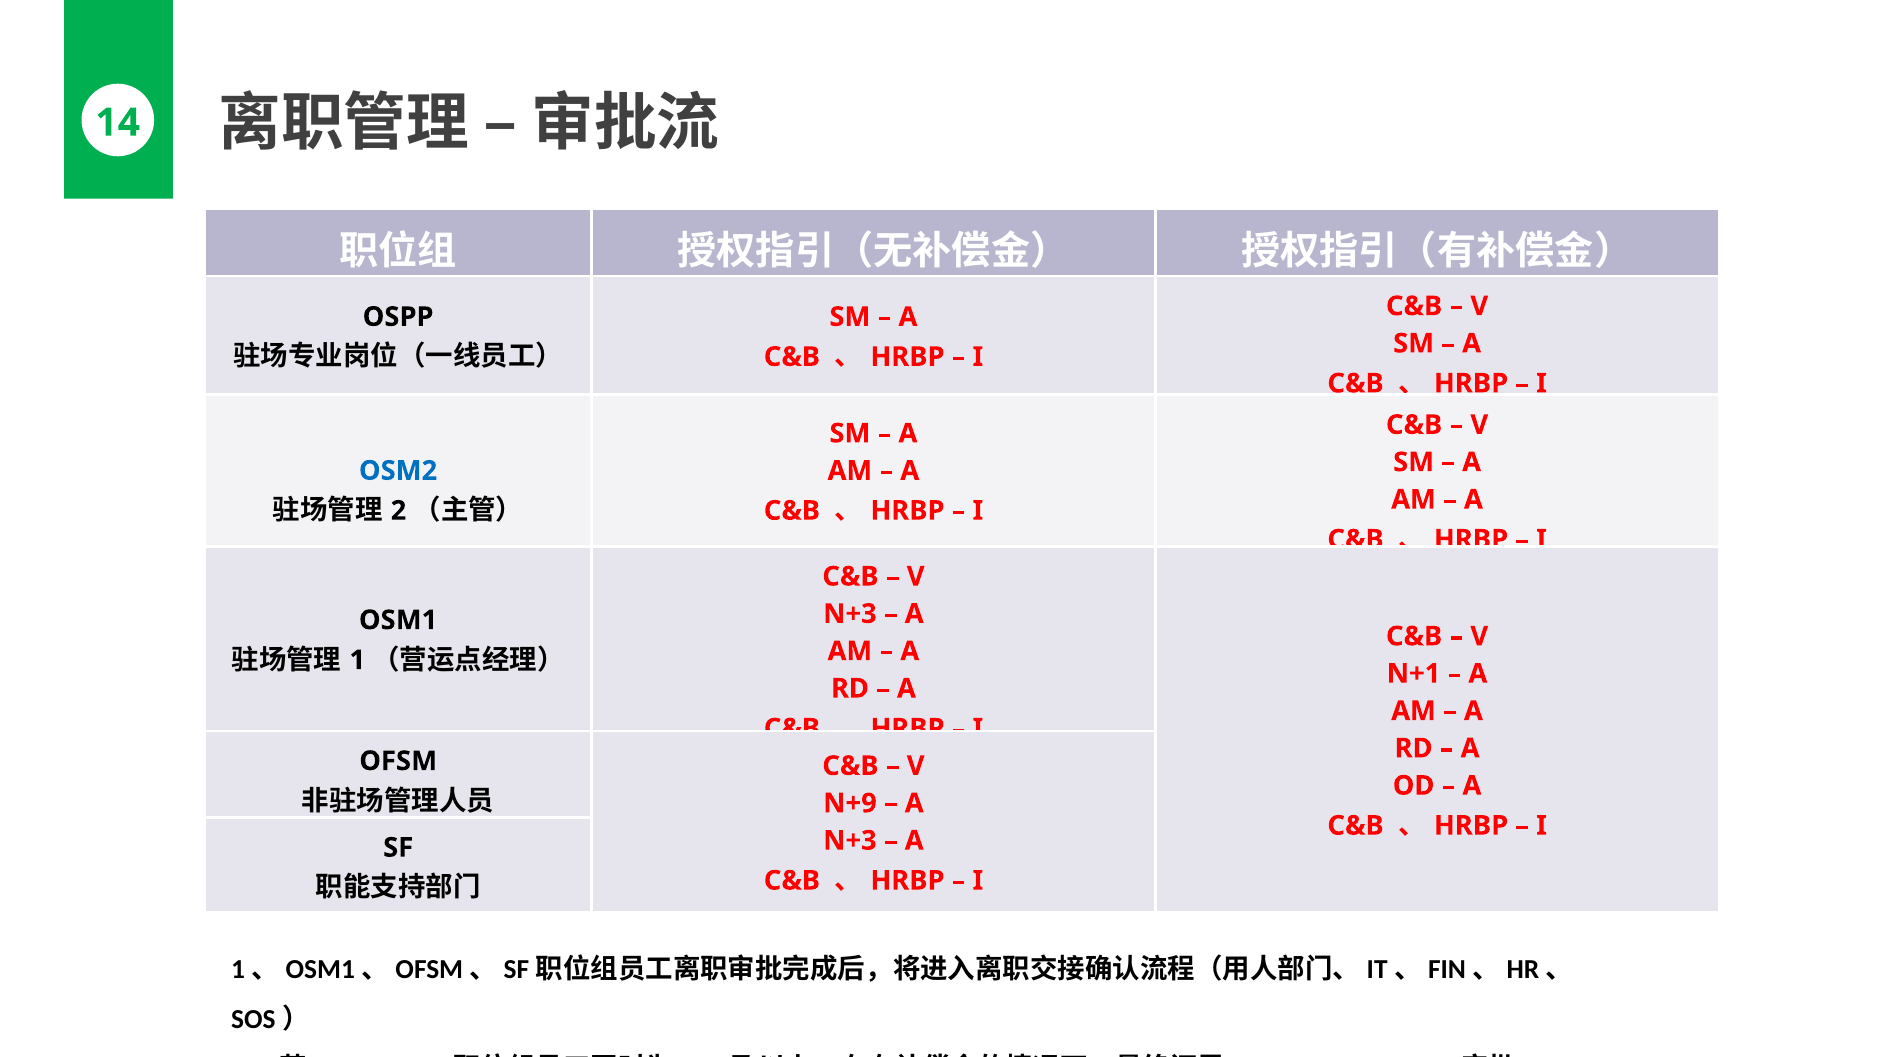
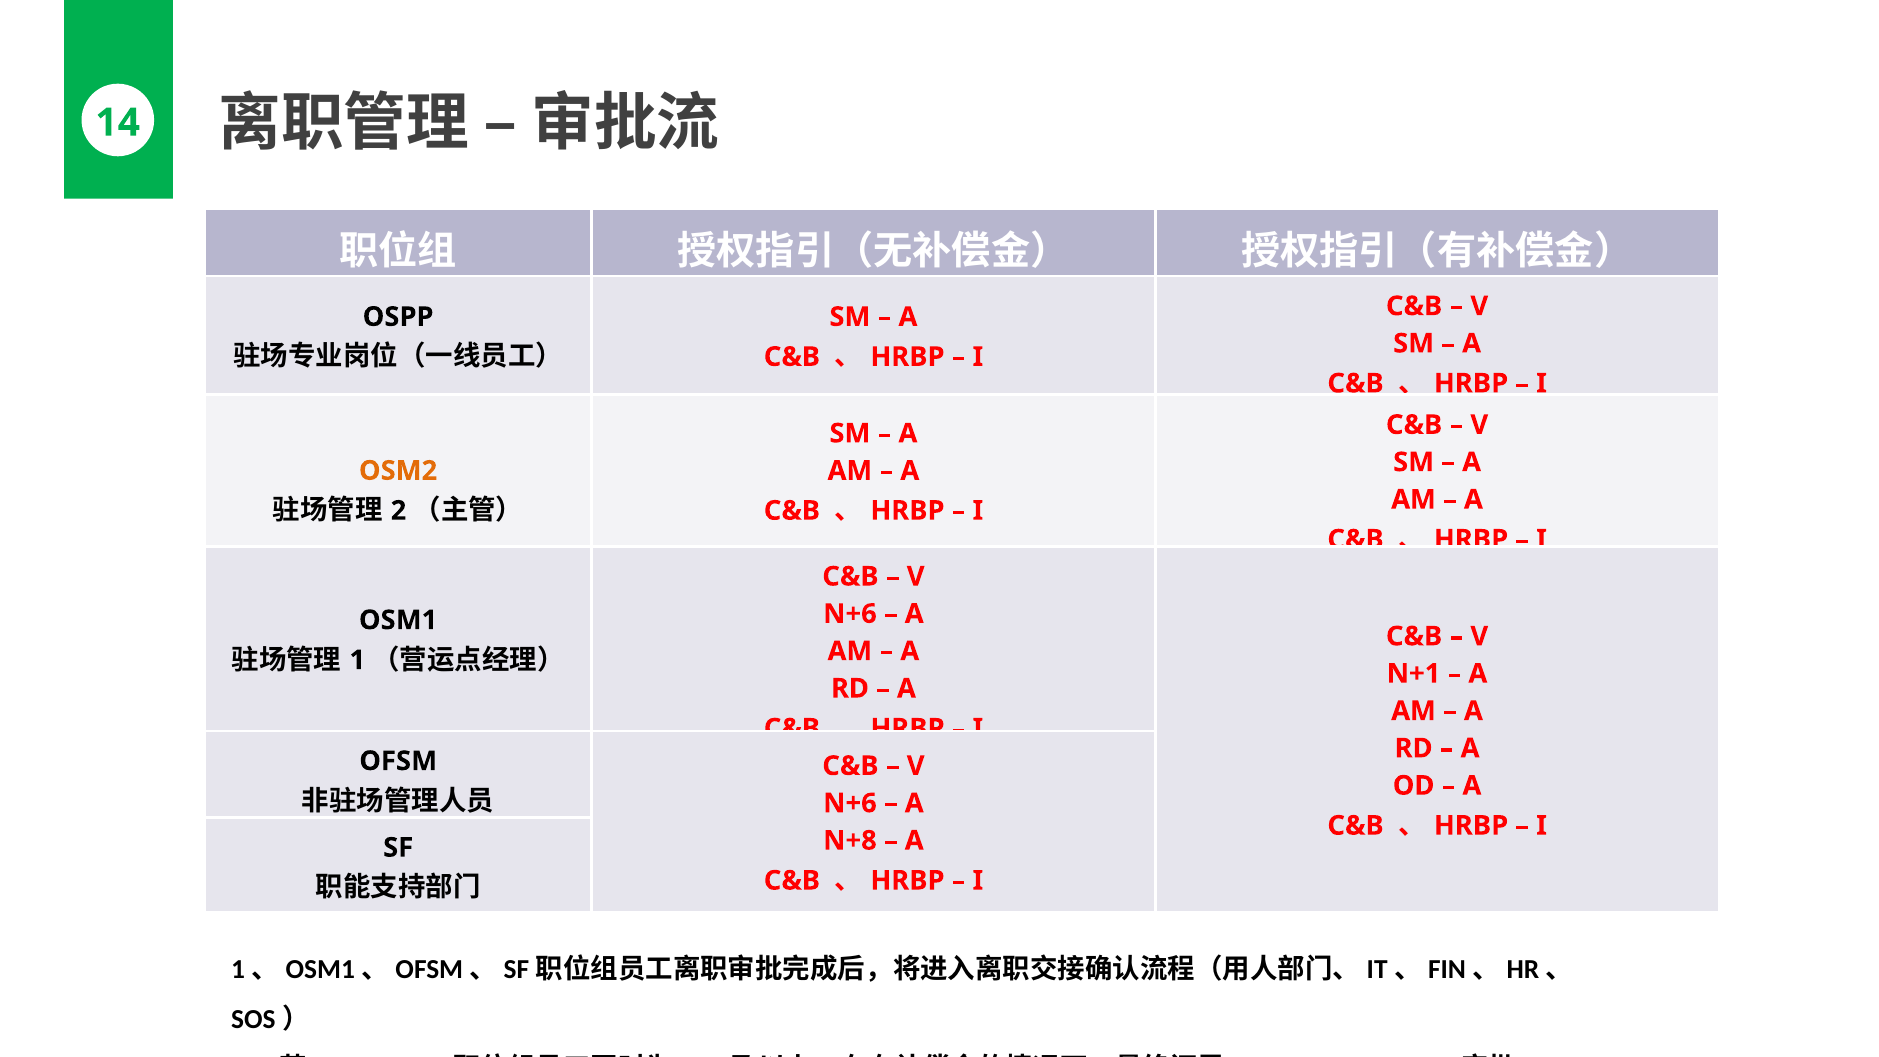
OSM2 colour: blue -> orange
N+3 at (850, 614): N+3 -> N+6
N+9 at (850, 803): N+9 -> N+6
N+3 at (850, 841): N+3 -> N+8
